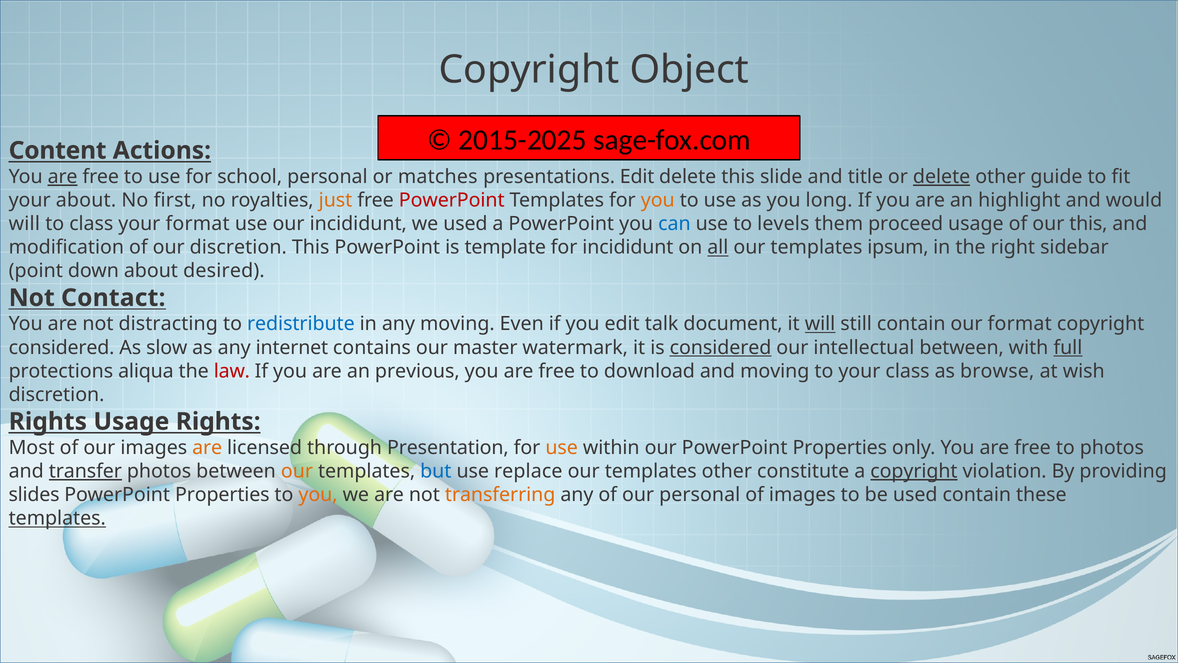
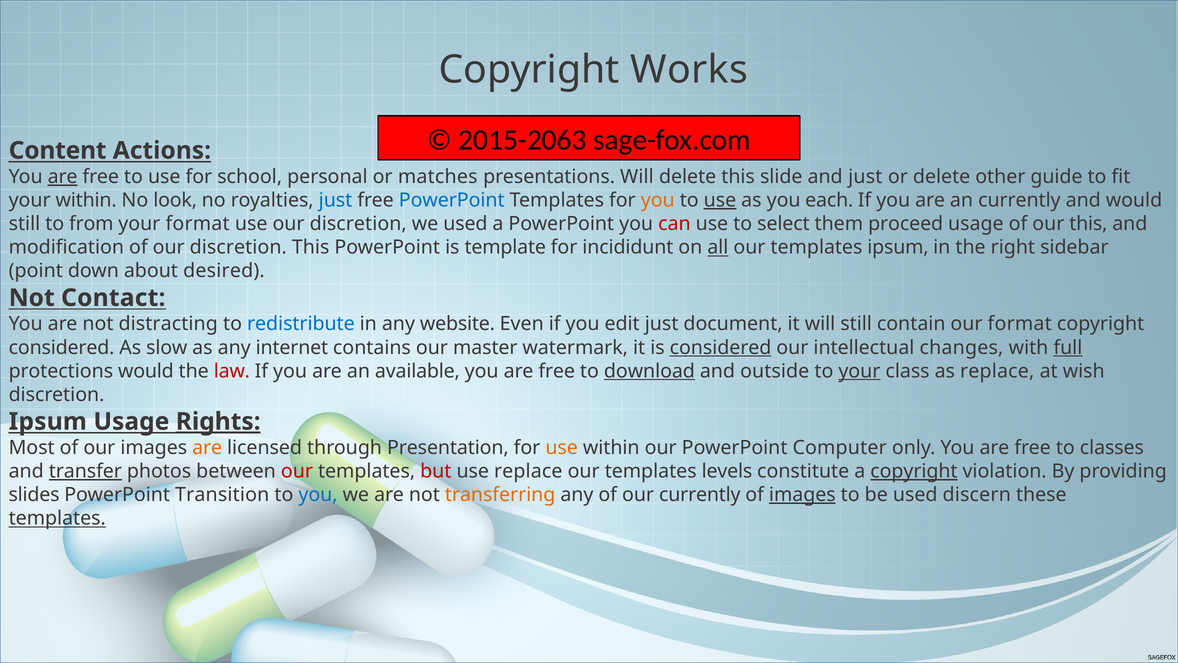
Object: Object -> Works
2015-2025: 2015-2025 -> 2015-2063
presentations Edit: Edit -> Will
and title: title -> just
delete at (942, 177) underline: present -> none
your about: about -> within
first: first -> look
just at (336, 200) colour: orange -> blue
PowerPoint at (452, 200) colour: red -> blue
use at (720, 200) underline: none -> present
long: long -> each
an highlight: highlight -> currently
will at (24, 224): will -> still
to class: class -> from
use our incididunt: incididunt -> discretion
can colour: blue -> red
levels: levels -> select
any moving: moving -> website
edit talk: talk -> just
will at (820, 324) underline: present -> none
intellectual between: between -> changes
protections aliqua: aliqua -> would
previous: previous -> available
download underline: none -> present
and moving: moving -> outside
your at (859, 371) underline: none -> present
as browse: browse -> replace
Rights at (48, 421): Rights -> Ipsum
Rights at (218, 421) underline: none -> present
our PowerPoint Properties: Properties -> Computer
to photos: photos -> classes
our at (297, 471) colour: orange -> red
but colour: blue -> red
templates other: other -> levels
Properties at (222, 495): Properties -> Transition
you at (318, 495) colour: orange -> blue
our personal: personal -> currently
images at (802, 495) underline: none -> present
used contain: contain -> discern
